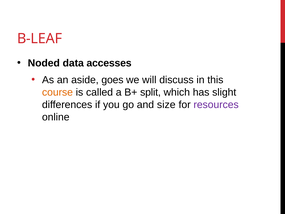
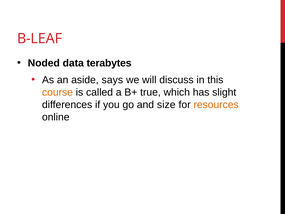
accesses: accesses -> terabytes
goes: goes -> says
split: split -> true
resources colour: purple -> orange
